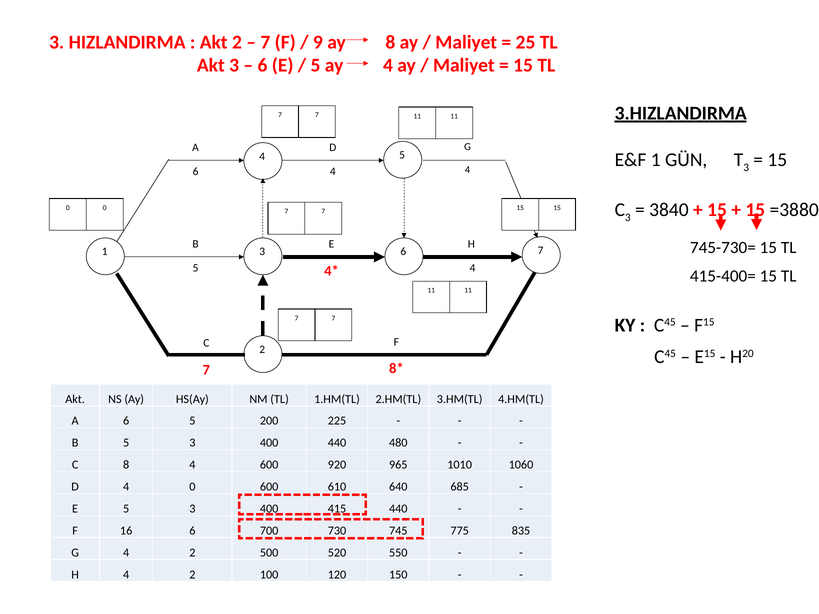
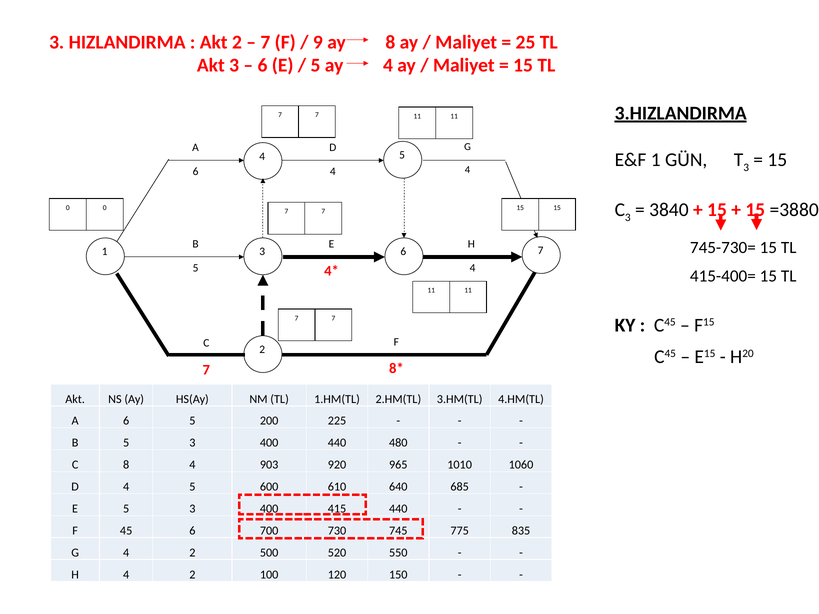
4 600: 600 -> 903
D 4 0: 0 -> 5
16: 16 -> 45
